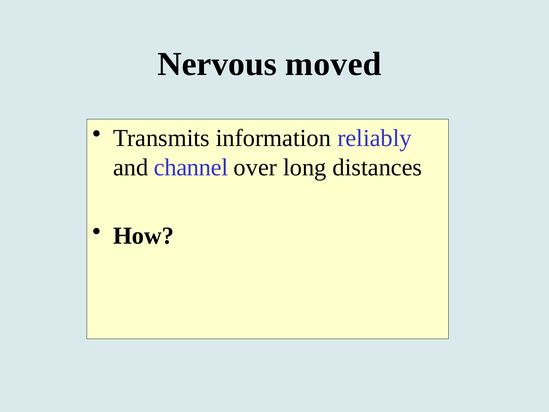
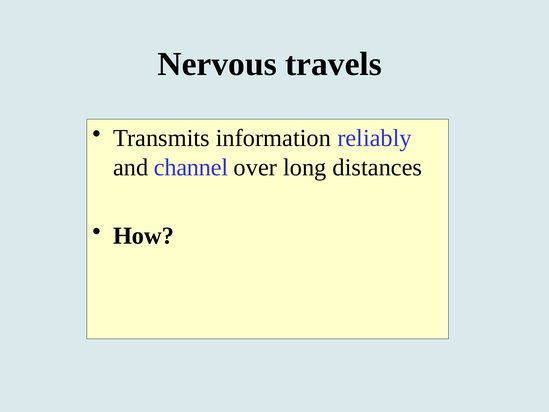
moved: moved -> travels
